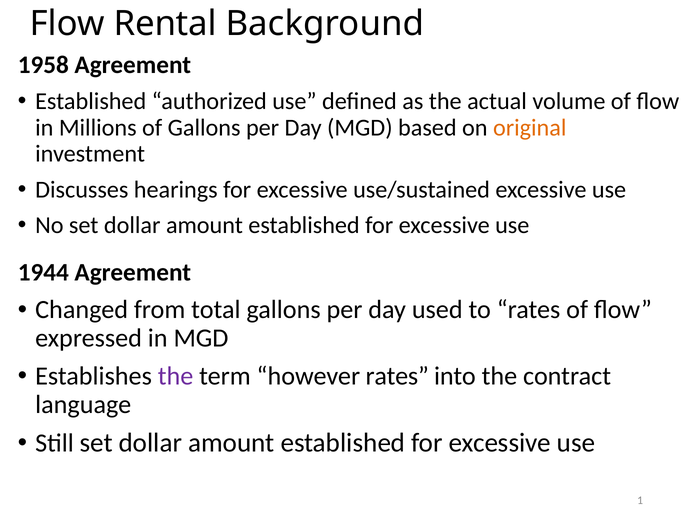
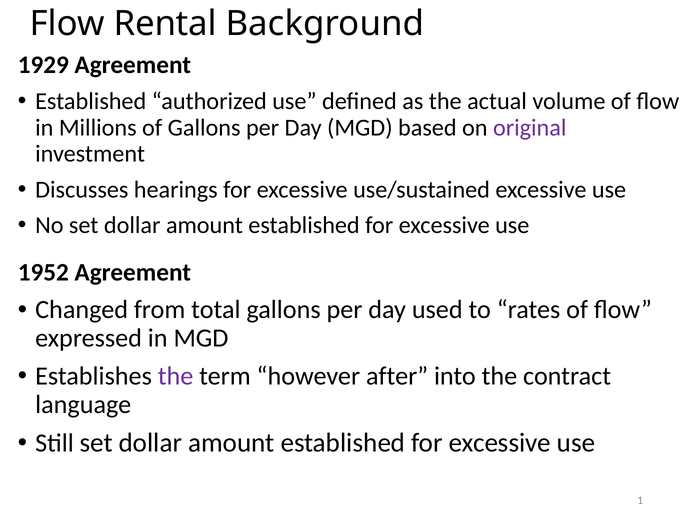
1958: 1958 -> 1929
original colour: orange -> purple
1944: 1944 -> 1952
however rates: rates -> after
